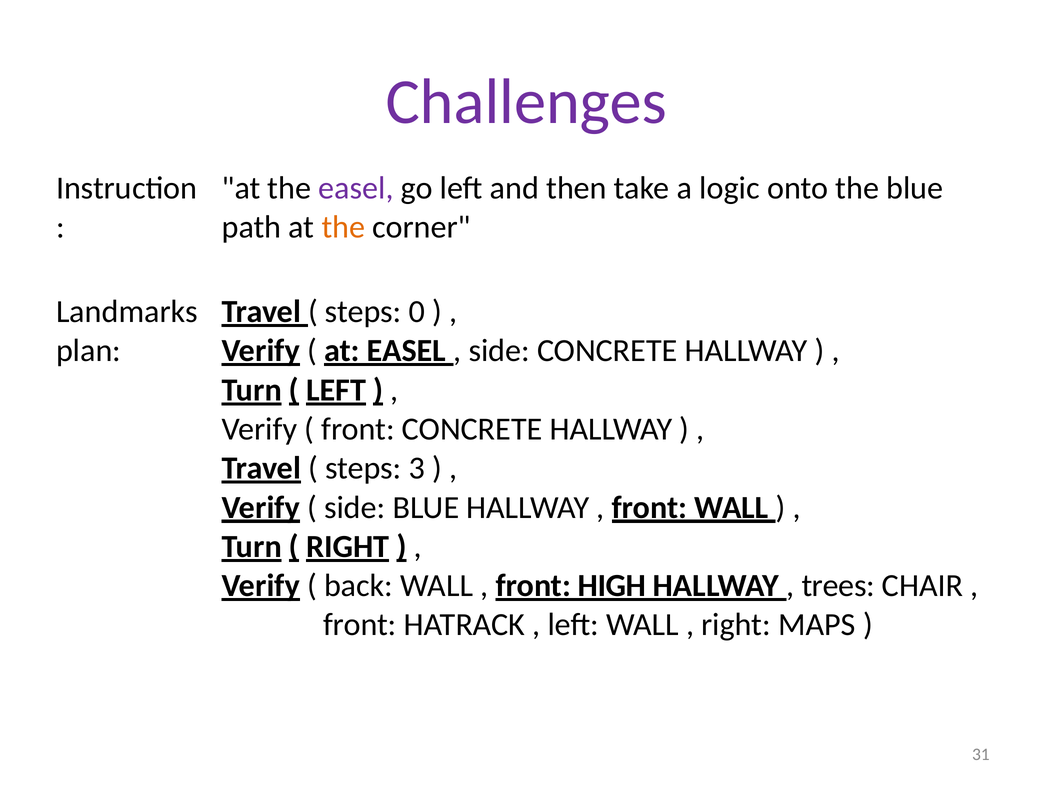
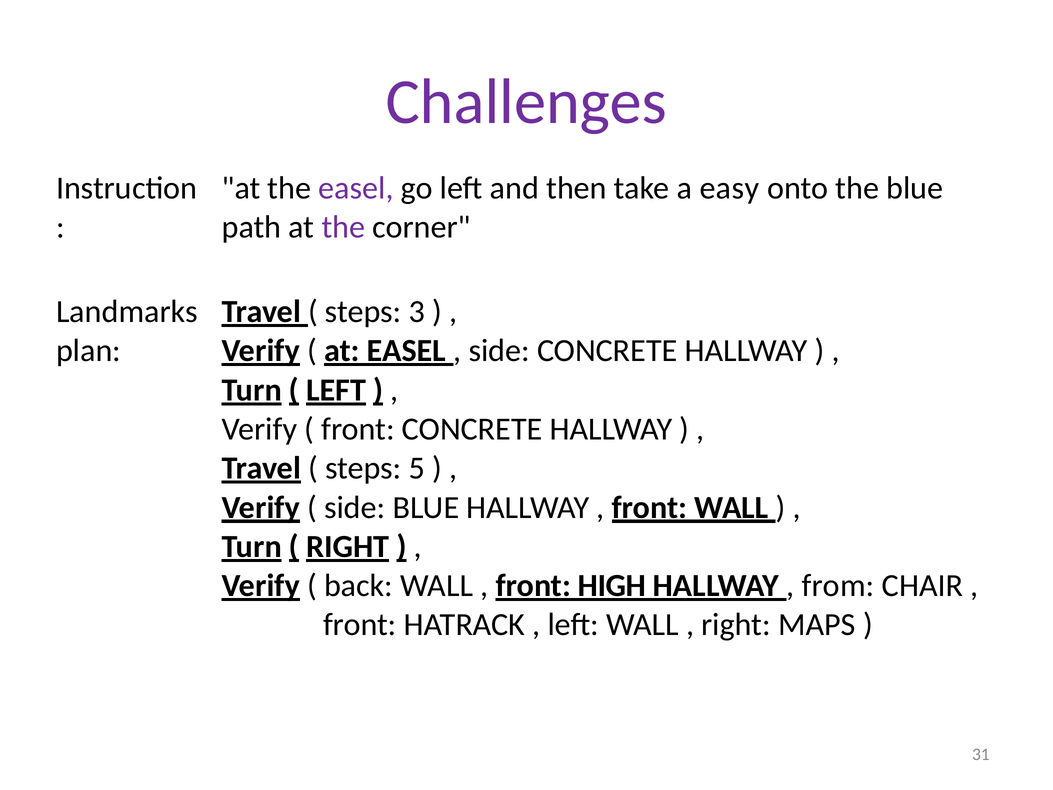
logic: logic -> easy
the at (343, 227) colour: orange -> purple
0: 0 -> 3
3: 3 -> 5
trees: trees -> from
